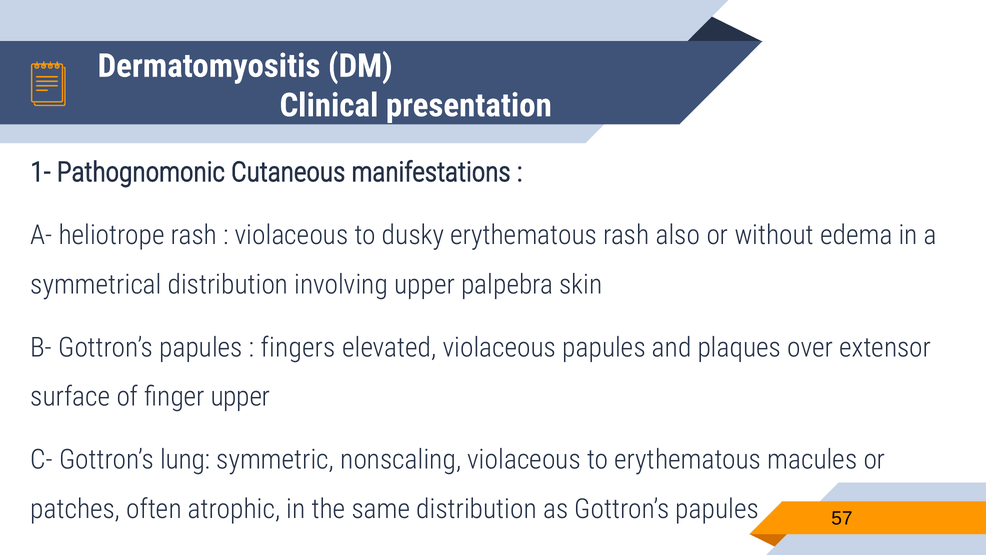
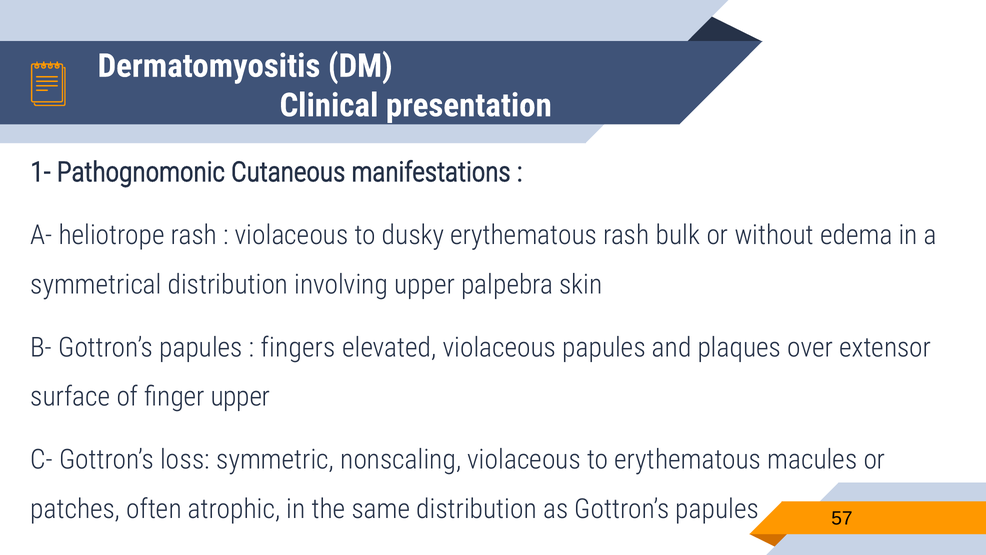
also: also -> bulk
lung: lung -> loss
